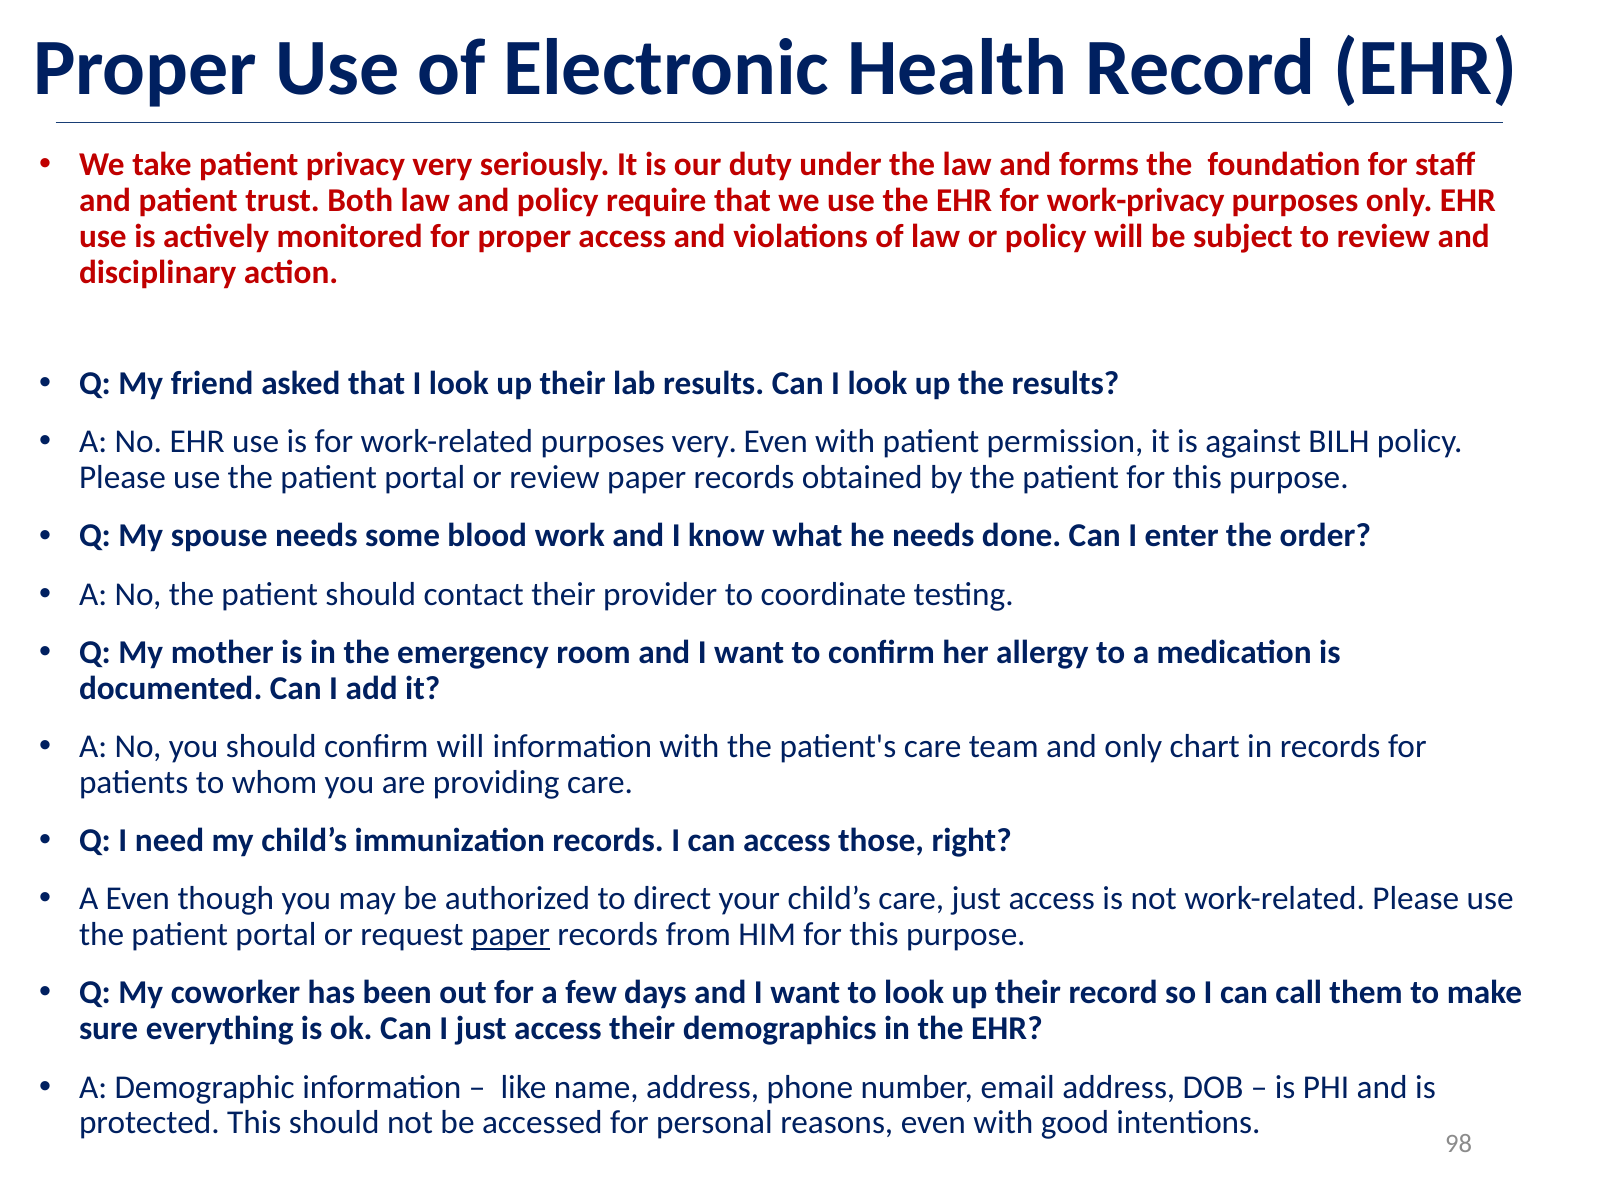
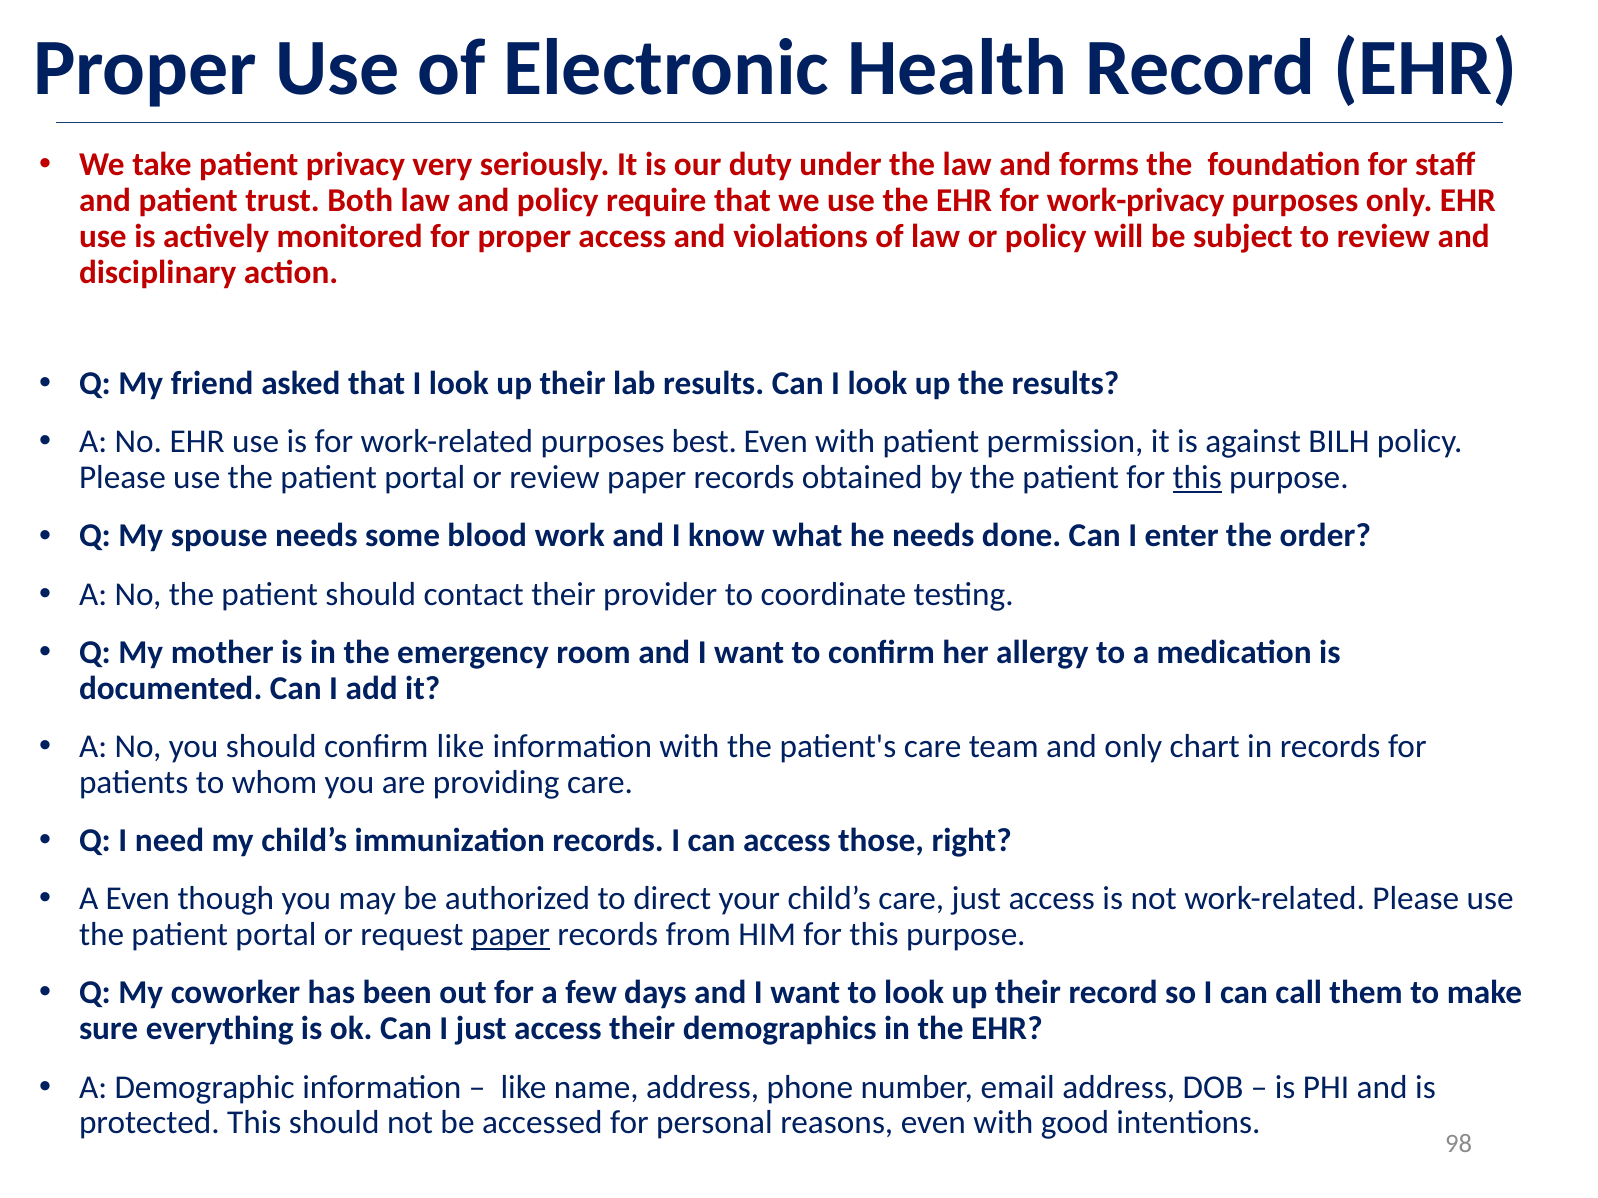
purposes very: very -> best
this at (1197, 478) underline: none -> present
confirm will: will -> like
